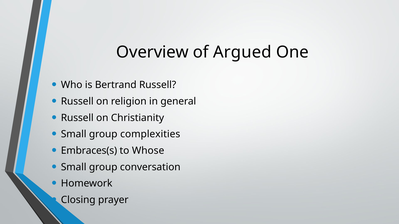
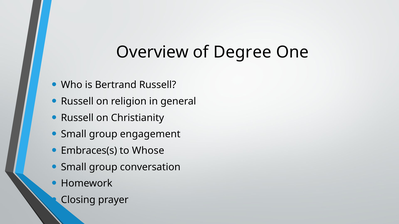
Argued: Argued -> Degree
complexities: complexities -> engagement
